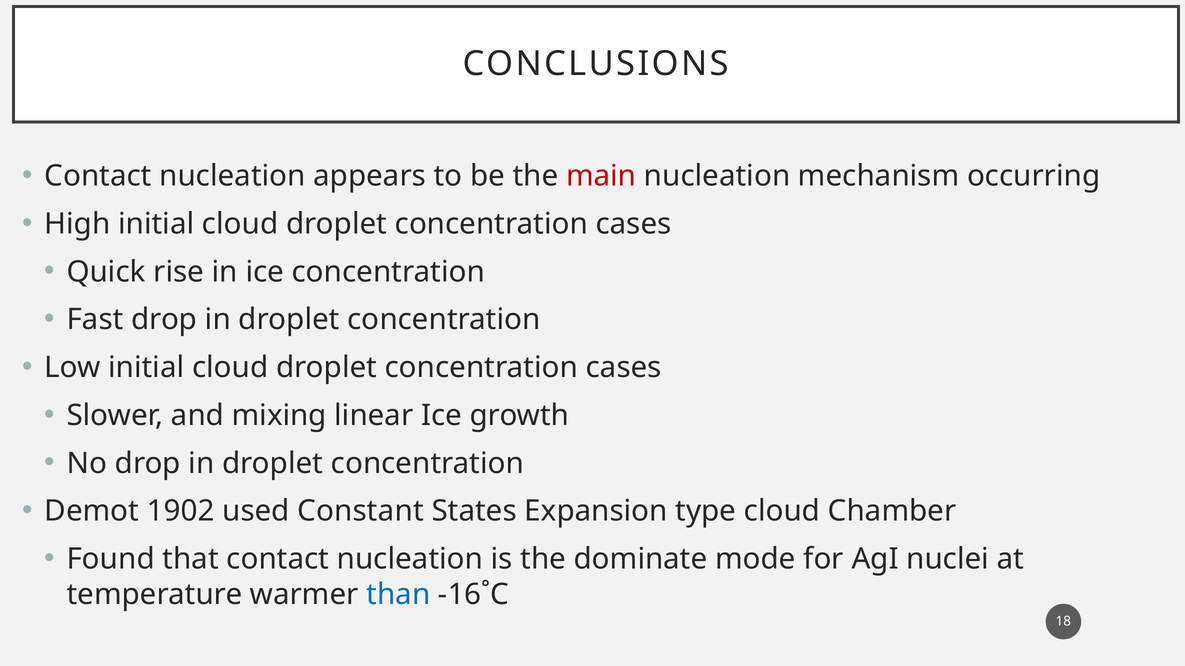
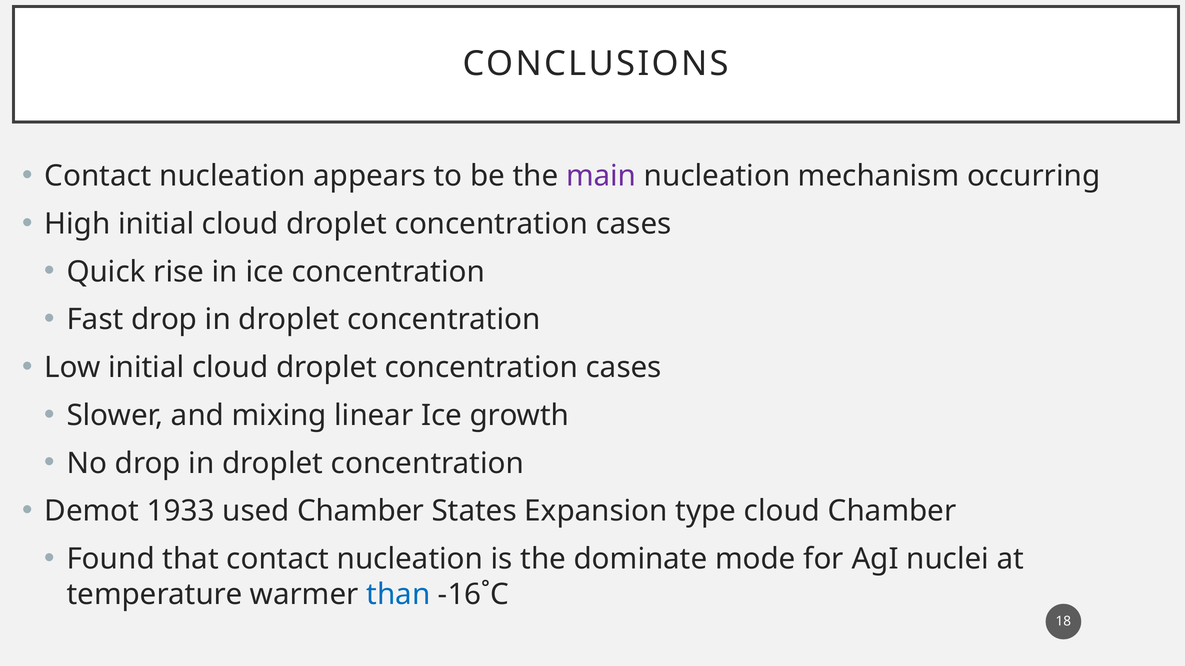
main colour: red -> purple
1902: 1902 -> 1933
used Constant: Constant -> Chamber
